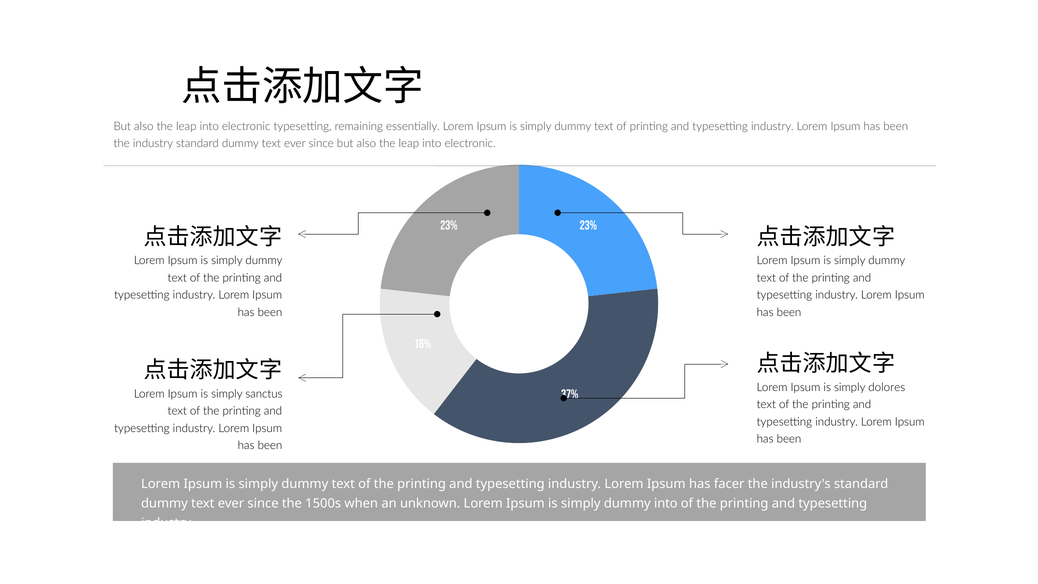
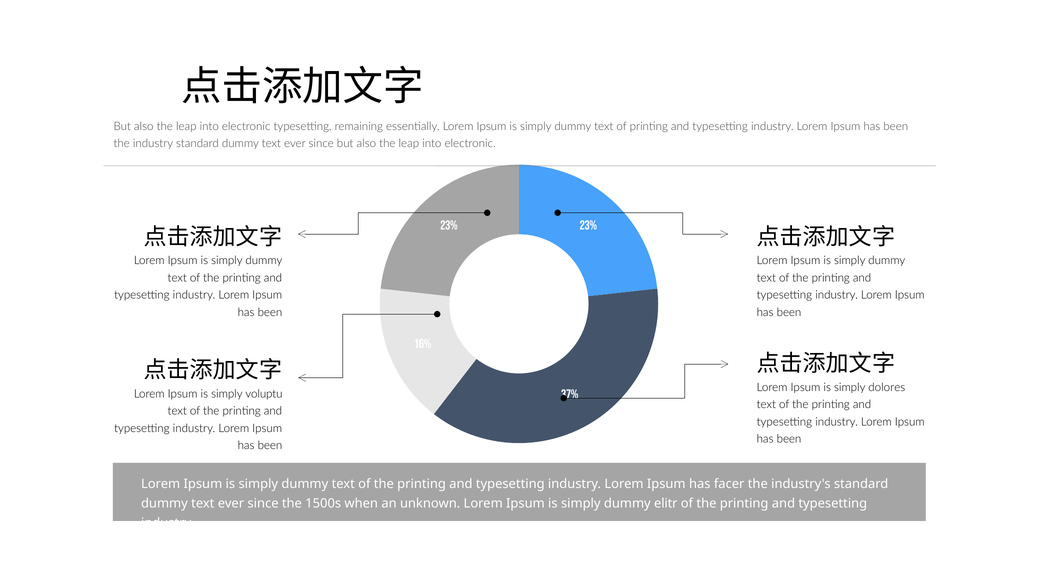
sanctus: sanctus -> voluptu
dummy into: into -> elitr
